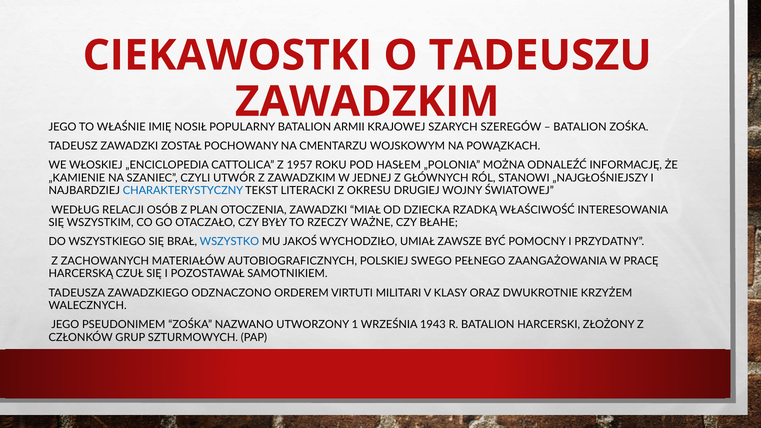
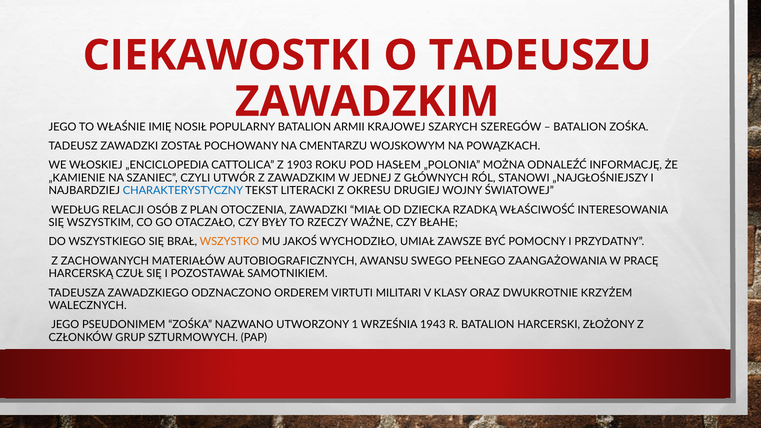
1957: 1957 -> 1903
WSZYSTKO colour: blue -> orange
POLSKIEJ: POLSKIEJ -> AWANSU
